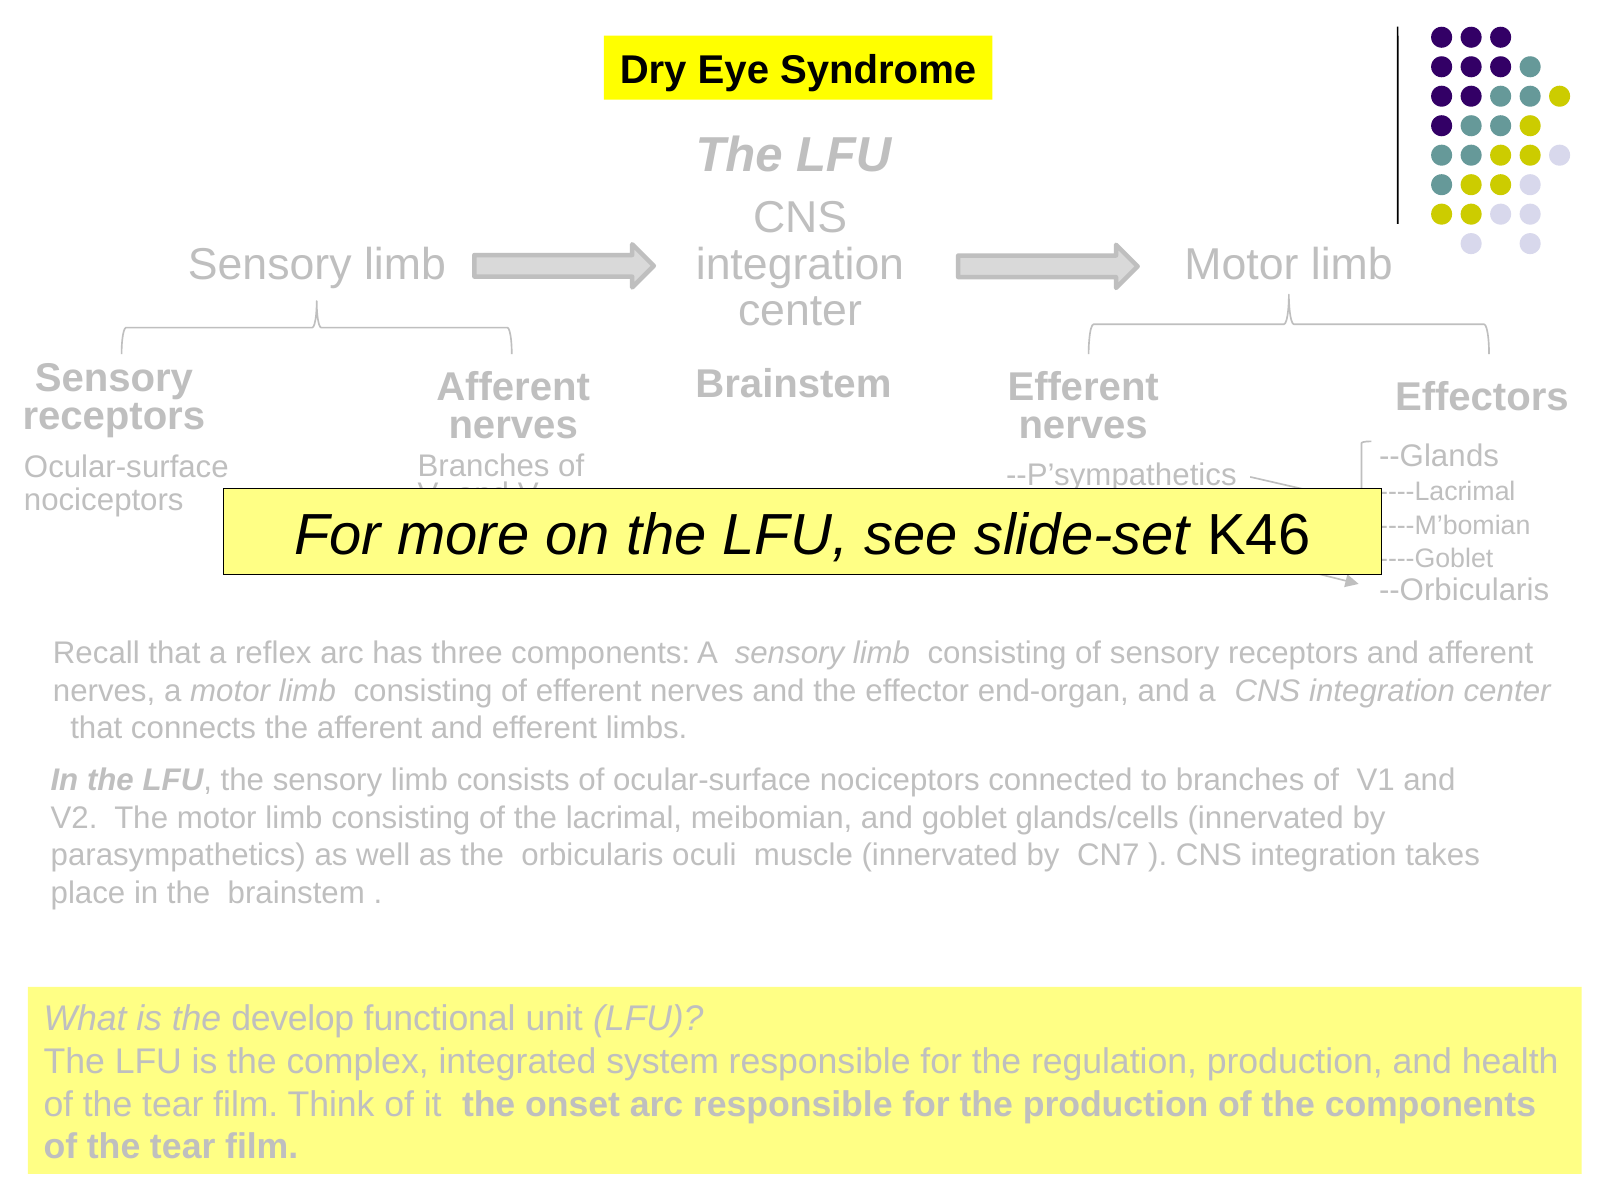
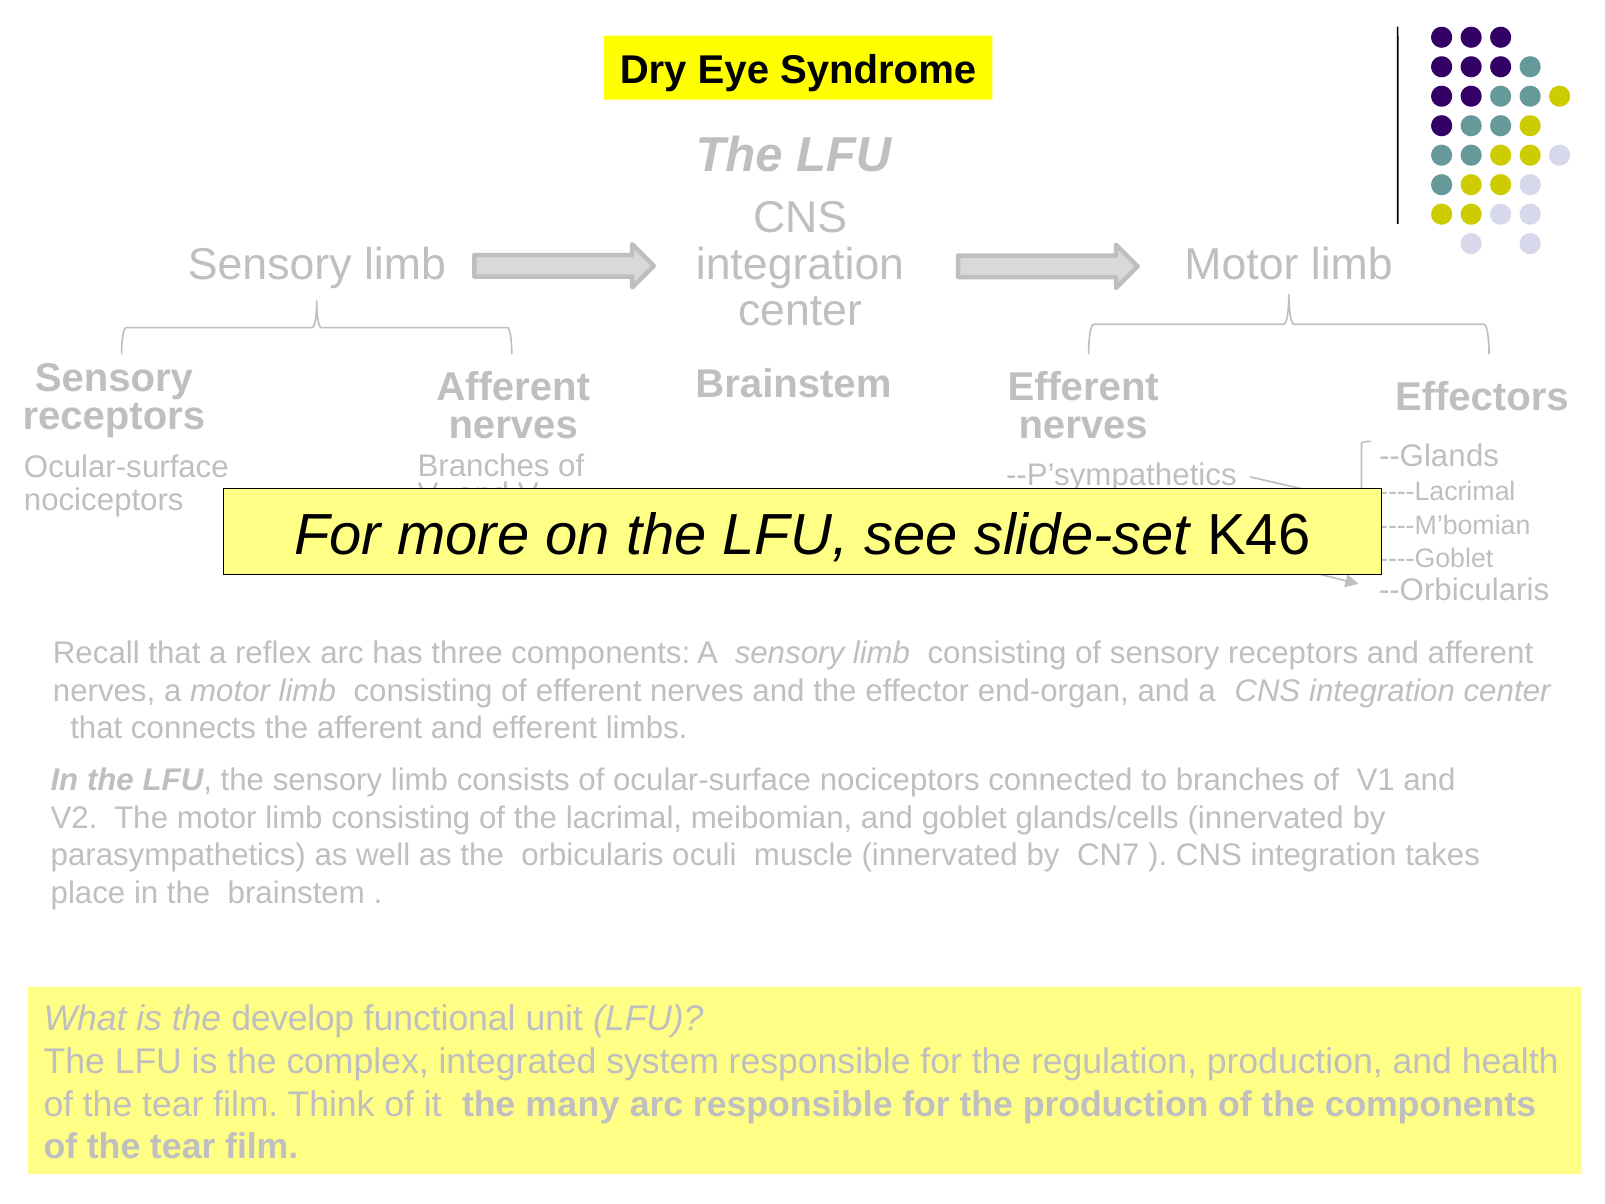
onset: onset -> many
